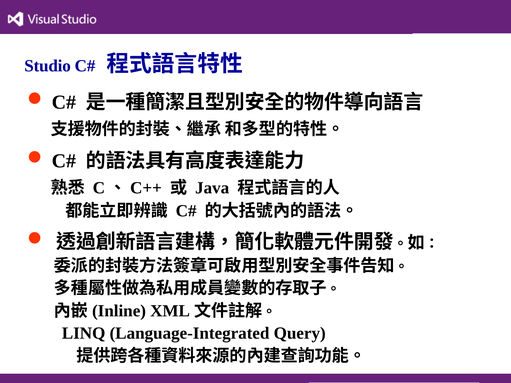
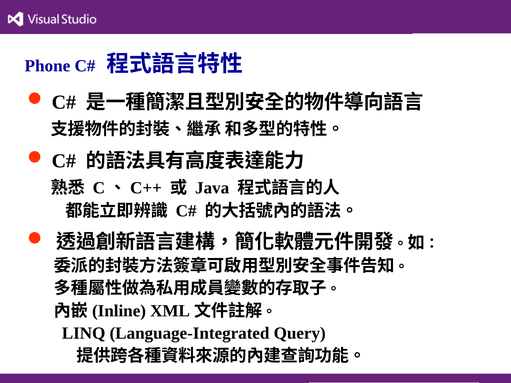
Studio: Studio -> Phone
